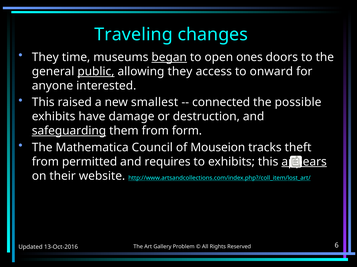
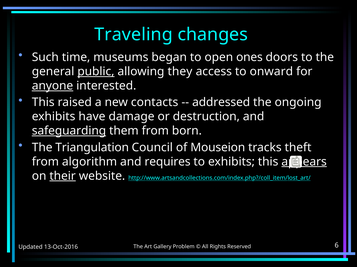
They at (45, 57): They -> Such
began underline: present -> none
anyone underline: none -> present
smallest: smallest -> contacts
connected: connected -> addressed
possible: possible -> ongoing
form: form -> born
Mathematica: Mathematica -> Triangulation
permitted: permitted -> algorithm
their underline: none -> present
